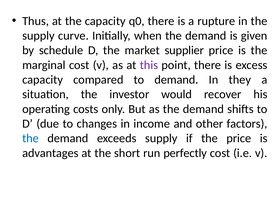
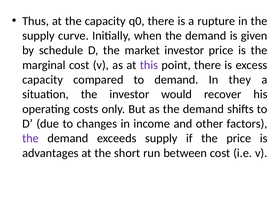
market supplier: supplier -> investor
the at (31, 138) colour: blue -> purple
perfectly: perfectly -> between
